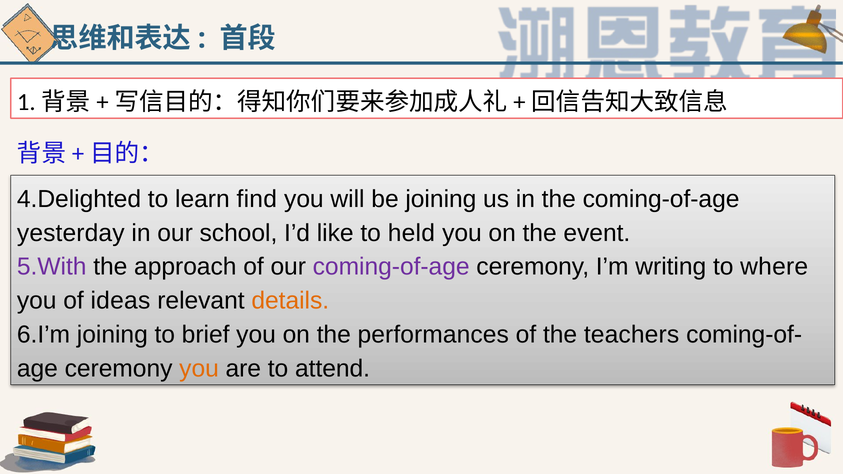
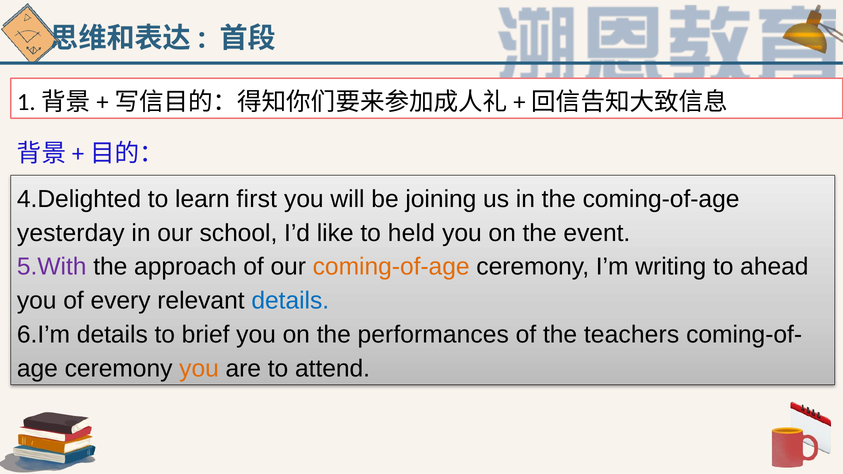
find: find -> first
coming-of-age at (391, 267) colour: purple -> orange
where: where -> ahead
ideas: ideas -> every
details at (290, 301) colour: orange -> blue
6.I’m joining: joining -> details
